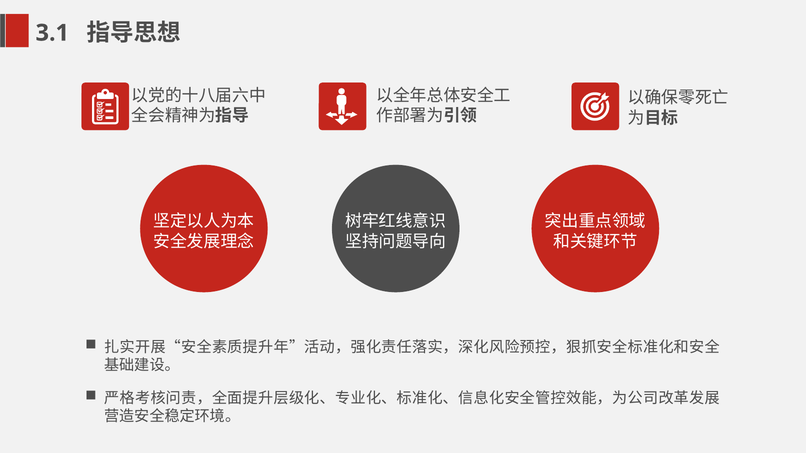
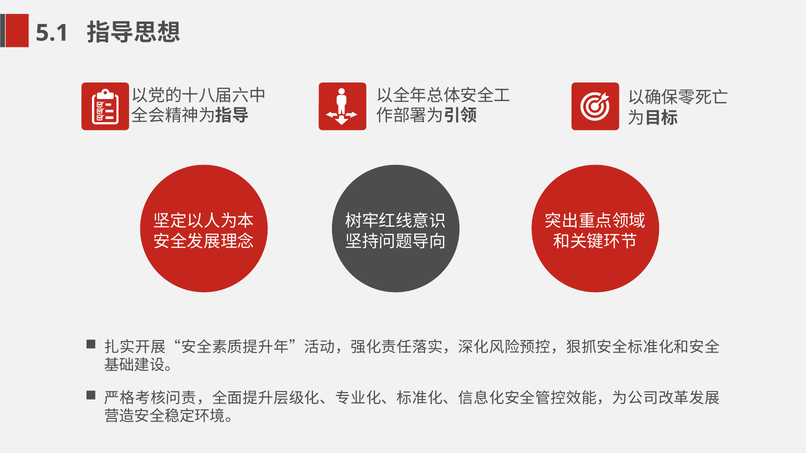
3.1: 3.1 -> 5.1
